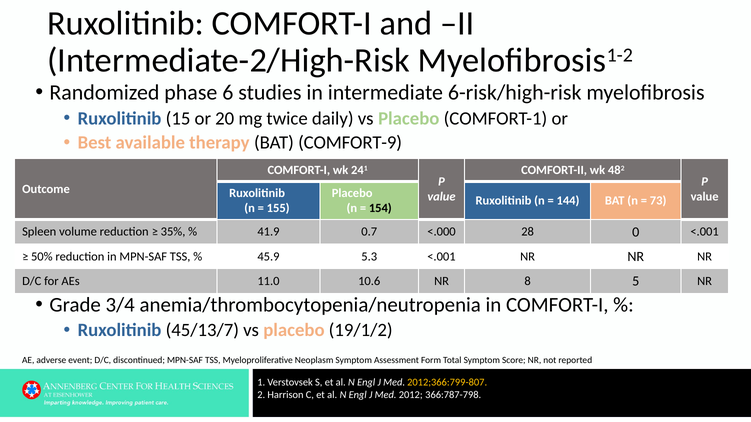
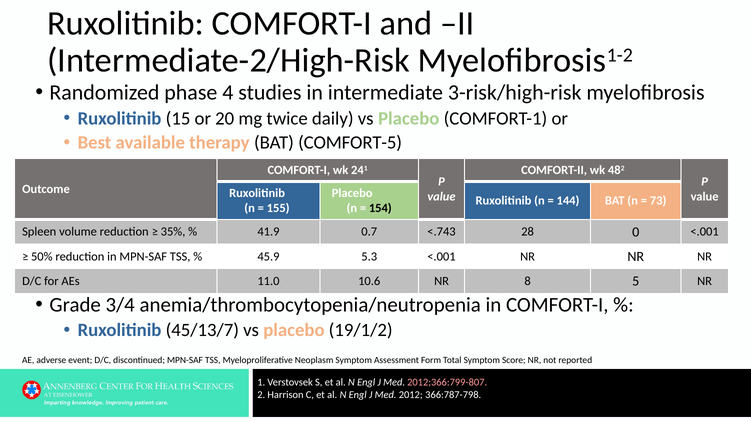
6: 6 -> 4
6-risk/high-risk: 6-risk/high-risk -> 3-risk/high-risk
COMFORT-9: COMFORT-9 -> COMFORT-5
<.000: <.000 -> <.743
2012;366:799-807 colour: yellow -> pink
